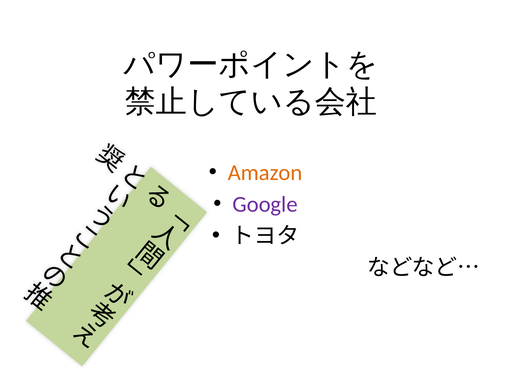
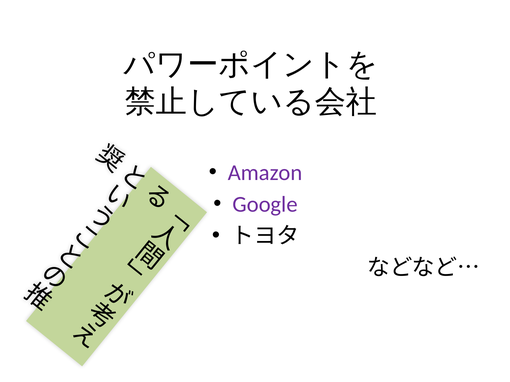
Amazon colour: orange -> purple
